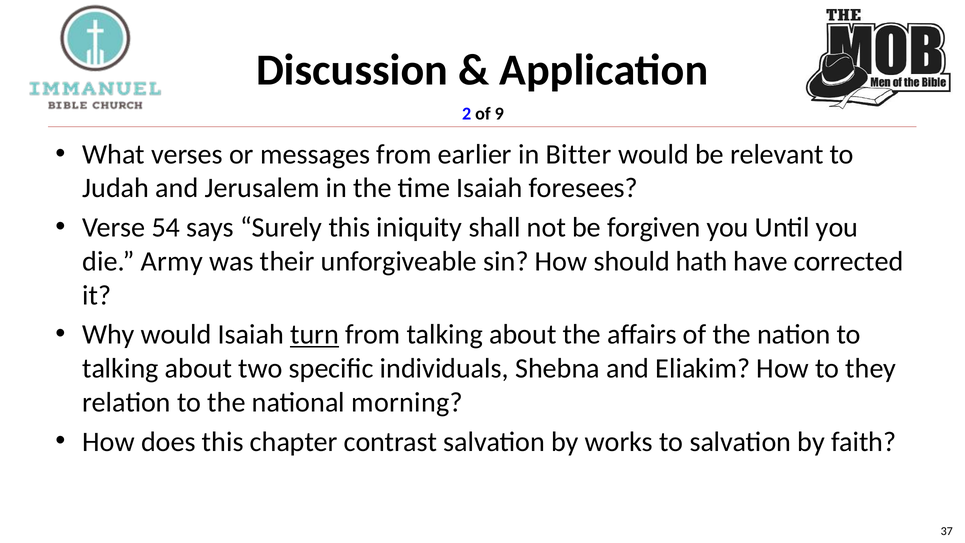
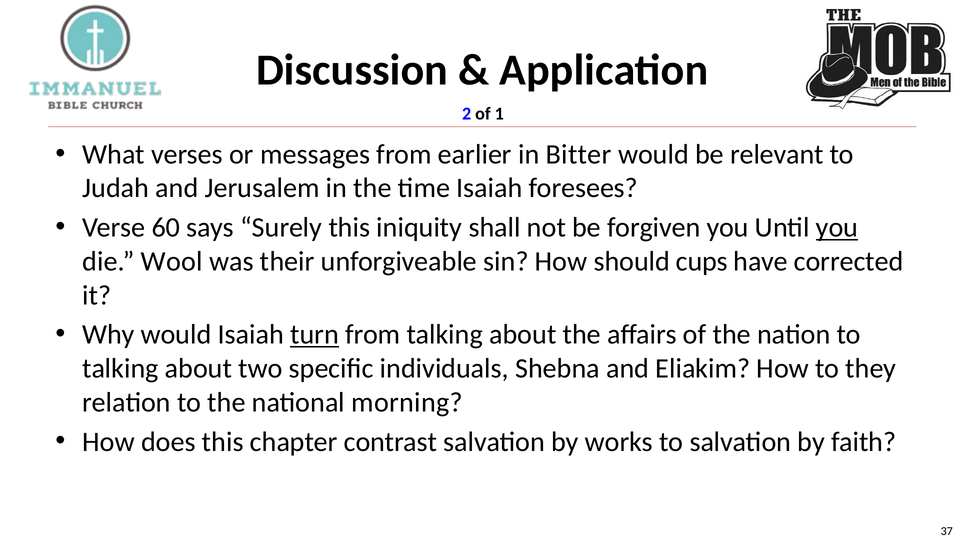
9: 9 -> 1
54: 54 -> 60
you at (837, 228) underline: none -> present
Army: Army -> Wool
hath: hath -> cups
